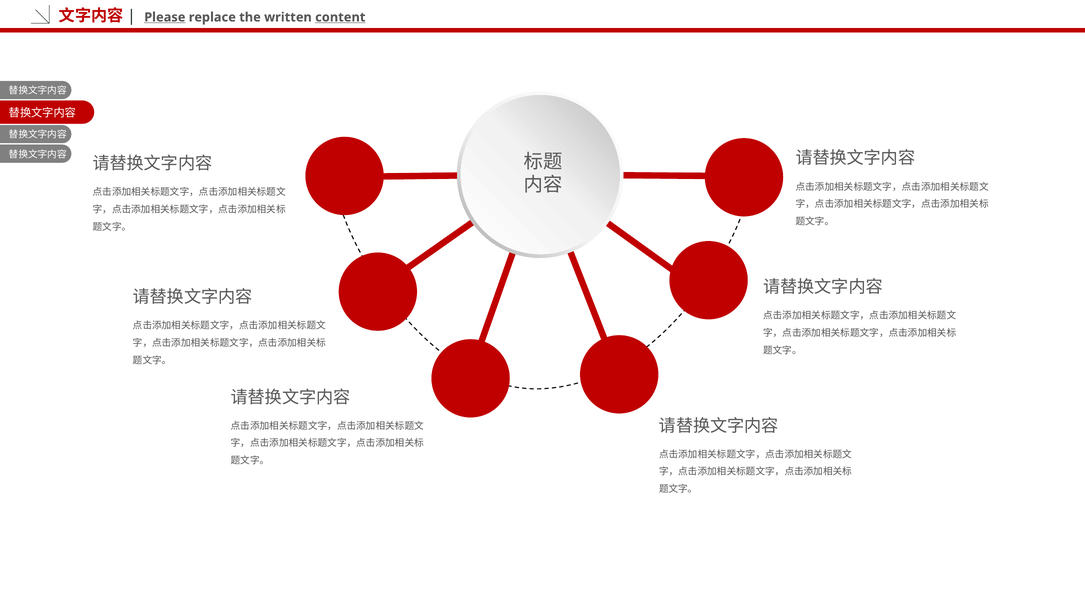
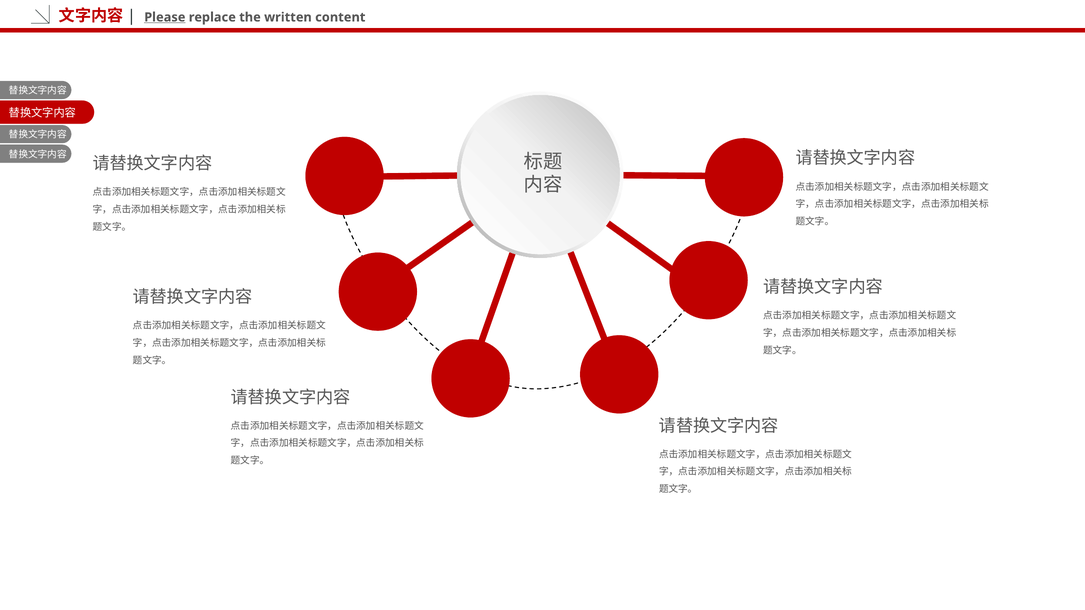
content underline: present -> none
